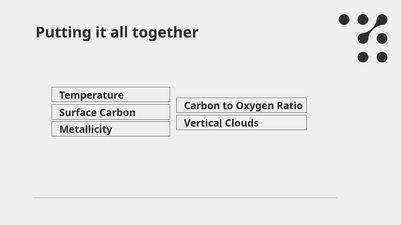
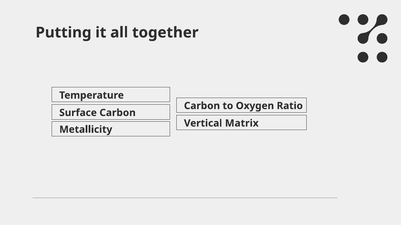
Clouds: Clouds -> Matrix
